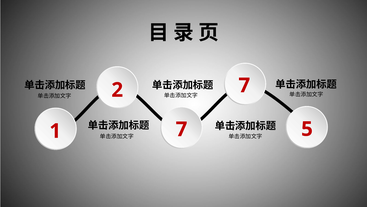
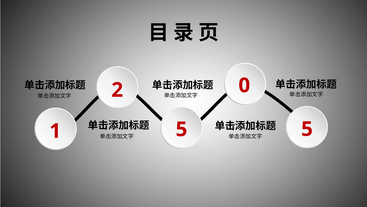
2 7: 7 -> 0
1 7: 7 -> 5
